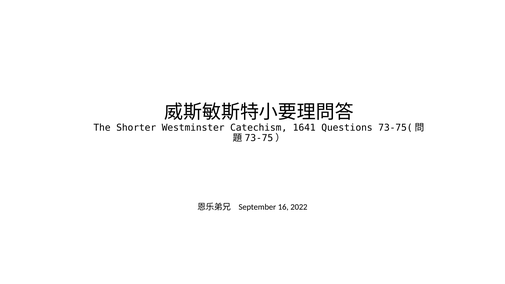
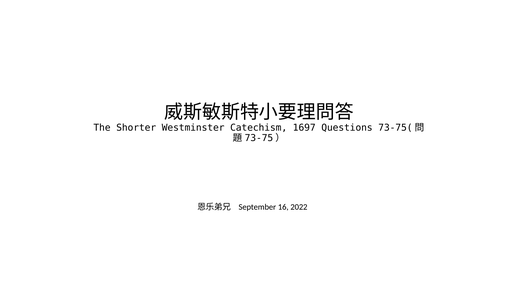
1641: 1641 -> 1697
